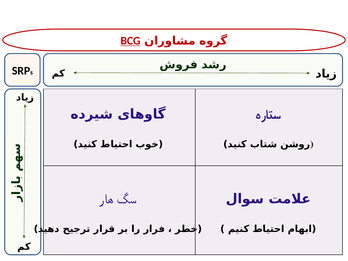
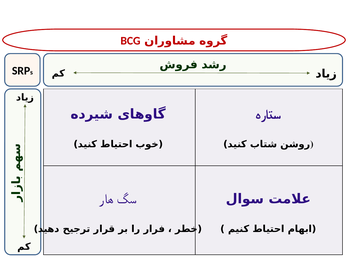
BCG underline: present -> none
